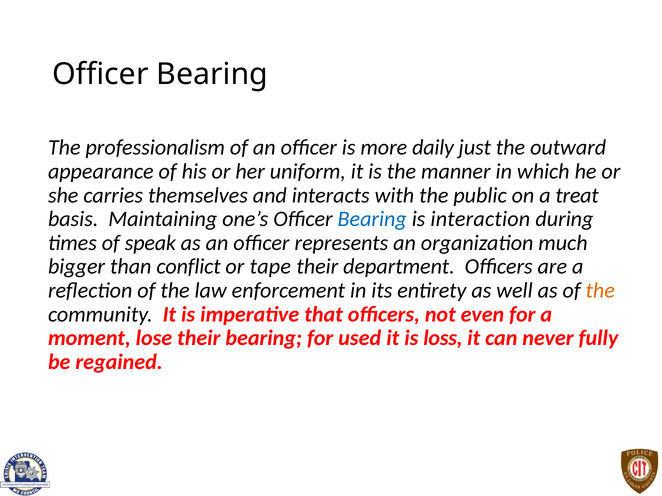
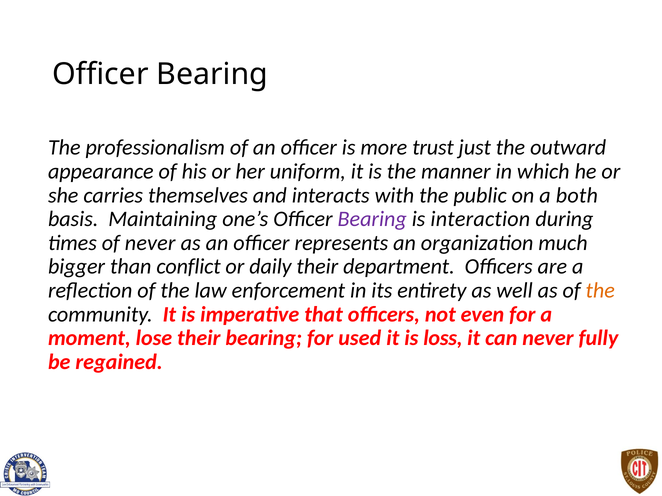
daily: daily -> trust
treat: treat -> both
Bearing at (372, 219) colour: blue -> purple
of speak: speak -> never
tape: tape -> daily
